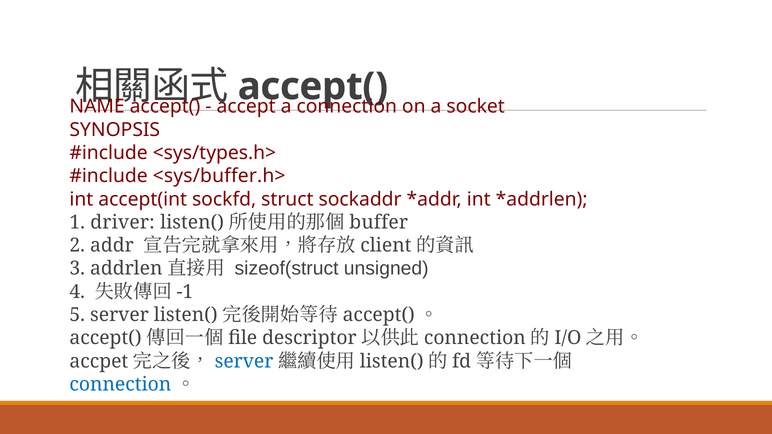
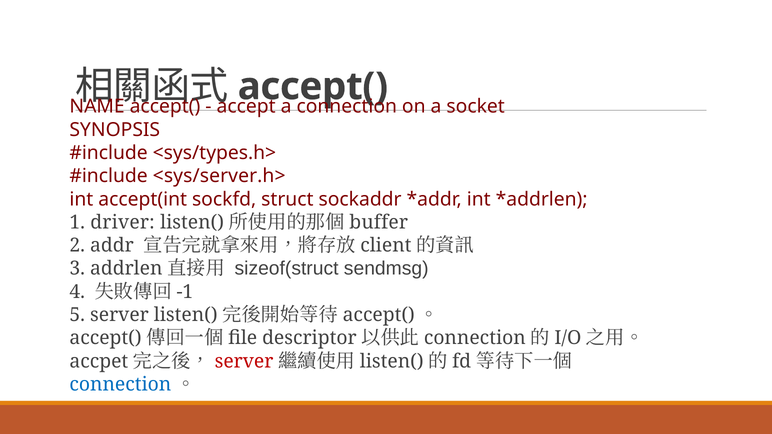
<sys/buffer.h>: <sys/buffer.h> -> <sys/server.h>
unsigned: unsigned -> sendmsg
server at (244, 361) colour: blue -> red
